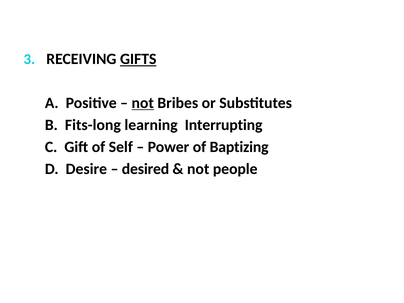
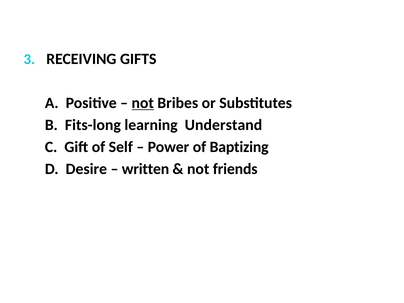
GIFTS underline: present -> none
Interrupting: Interrupting -> Understand
desired: desired -> written
people: people -> friends
